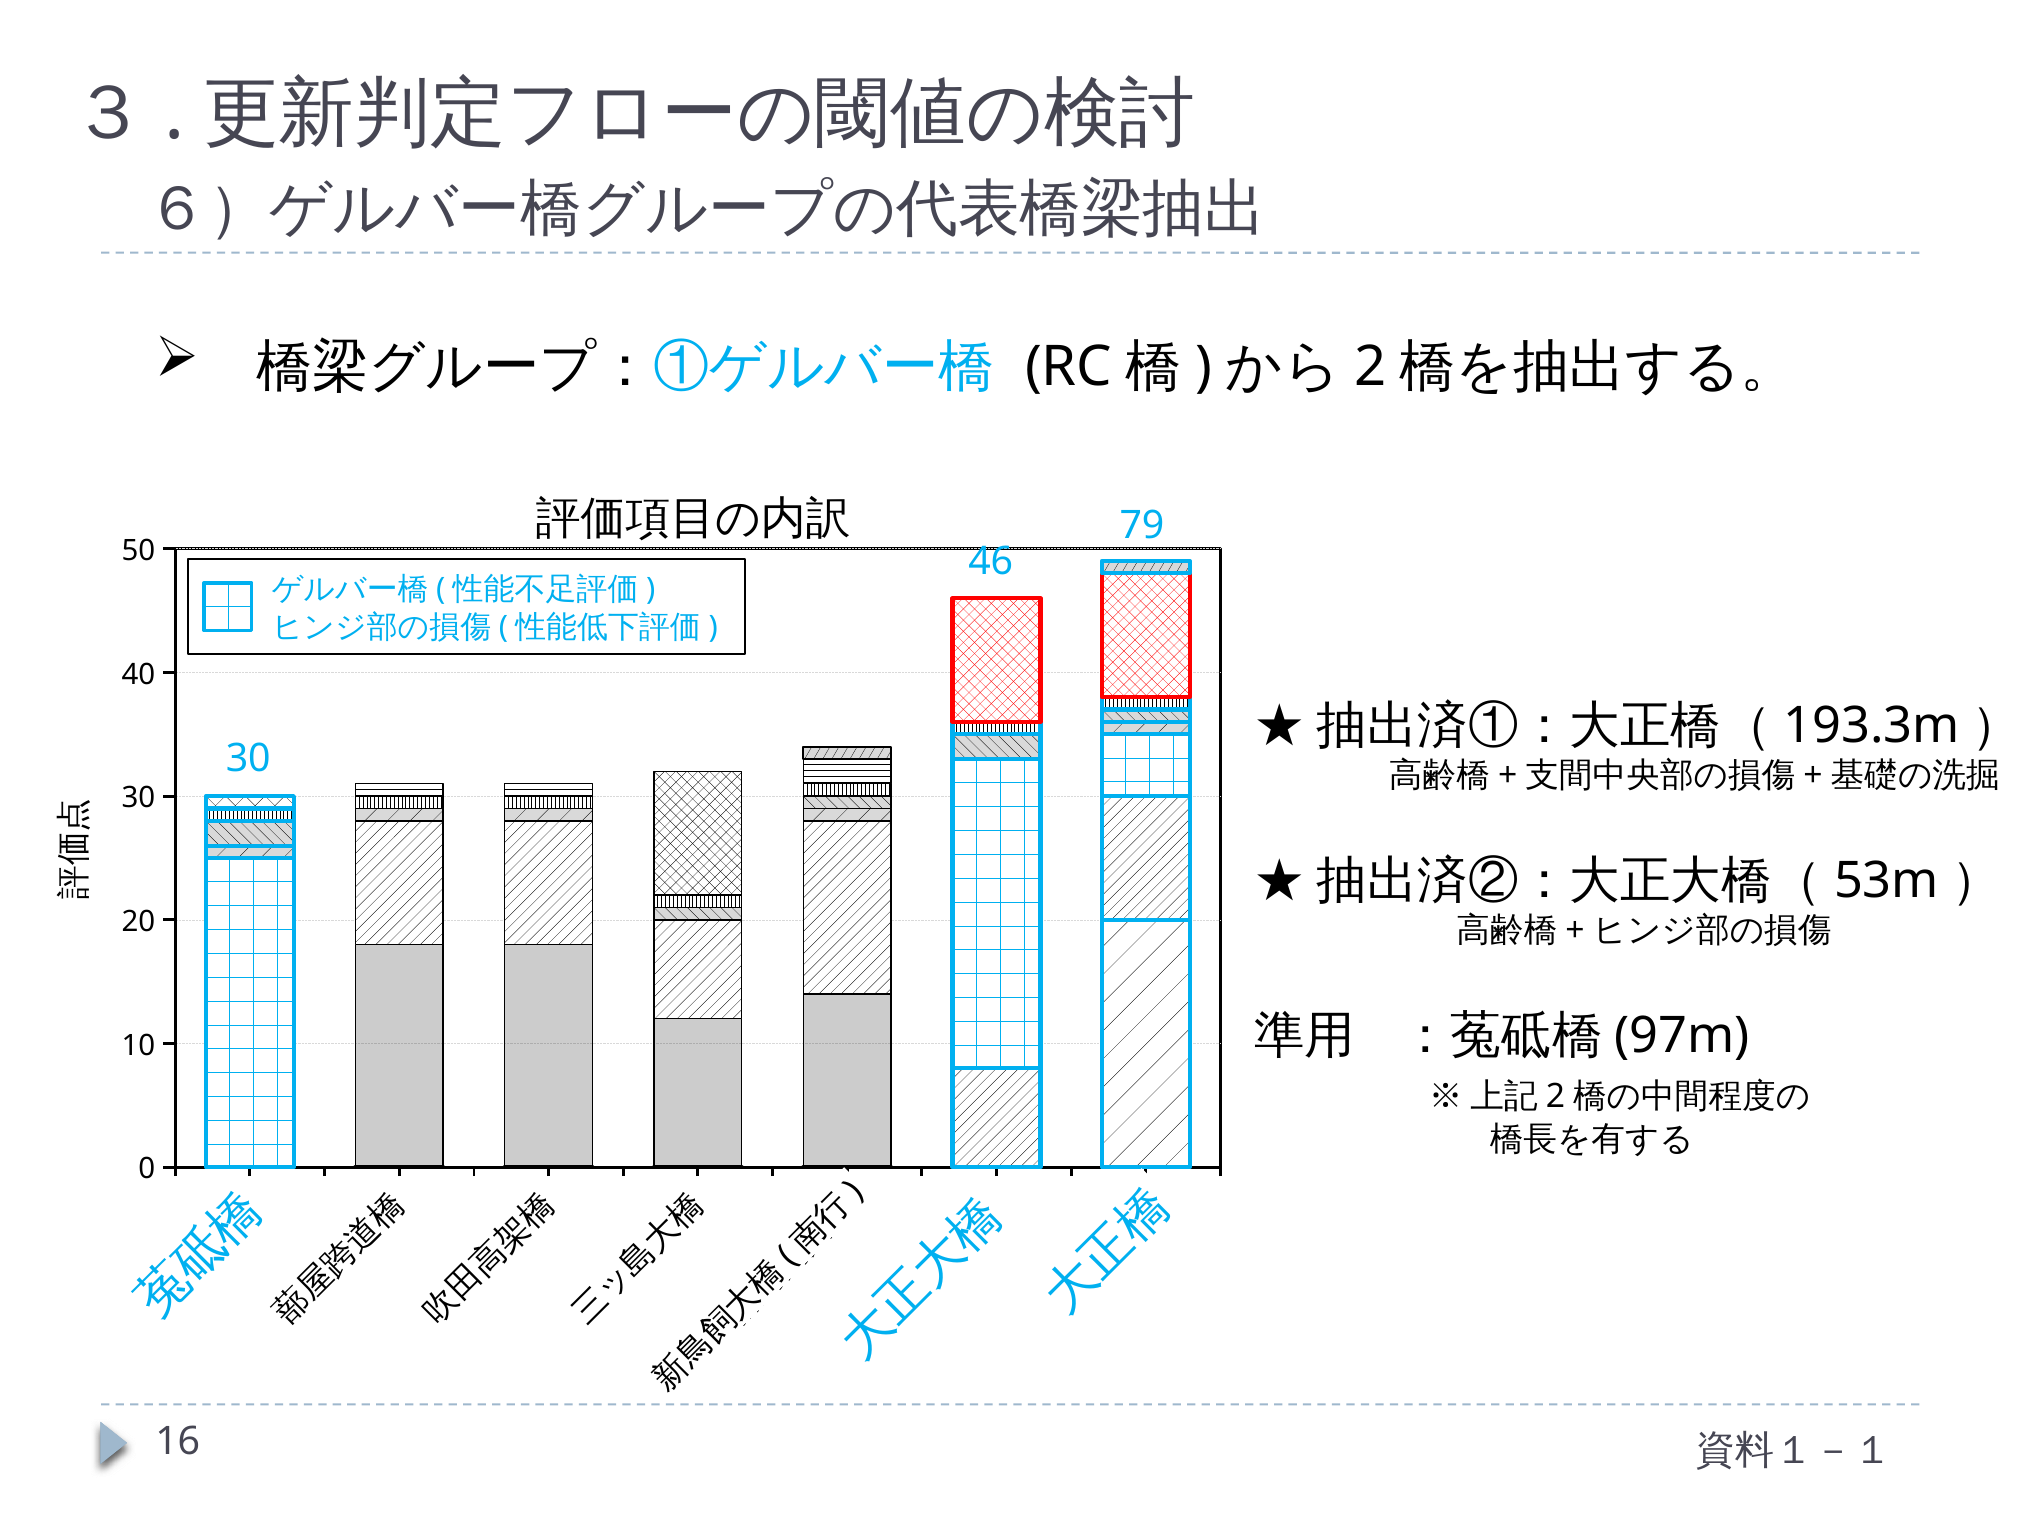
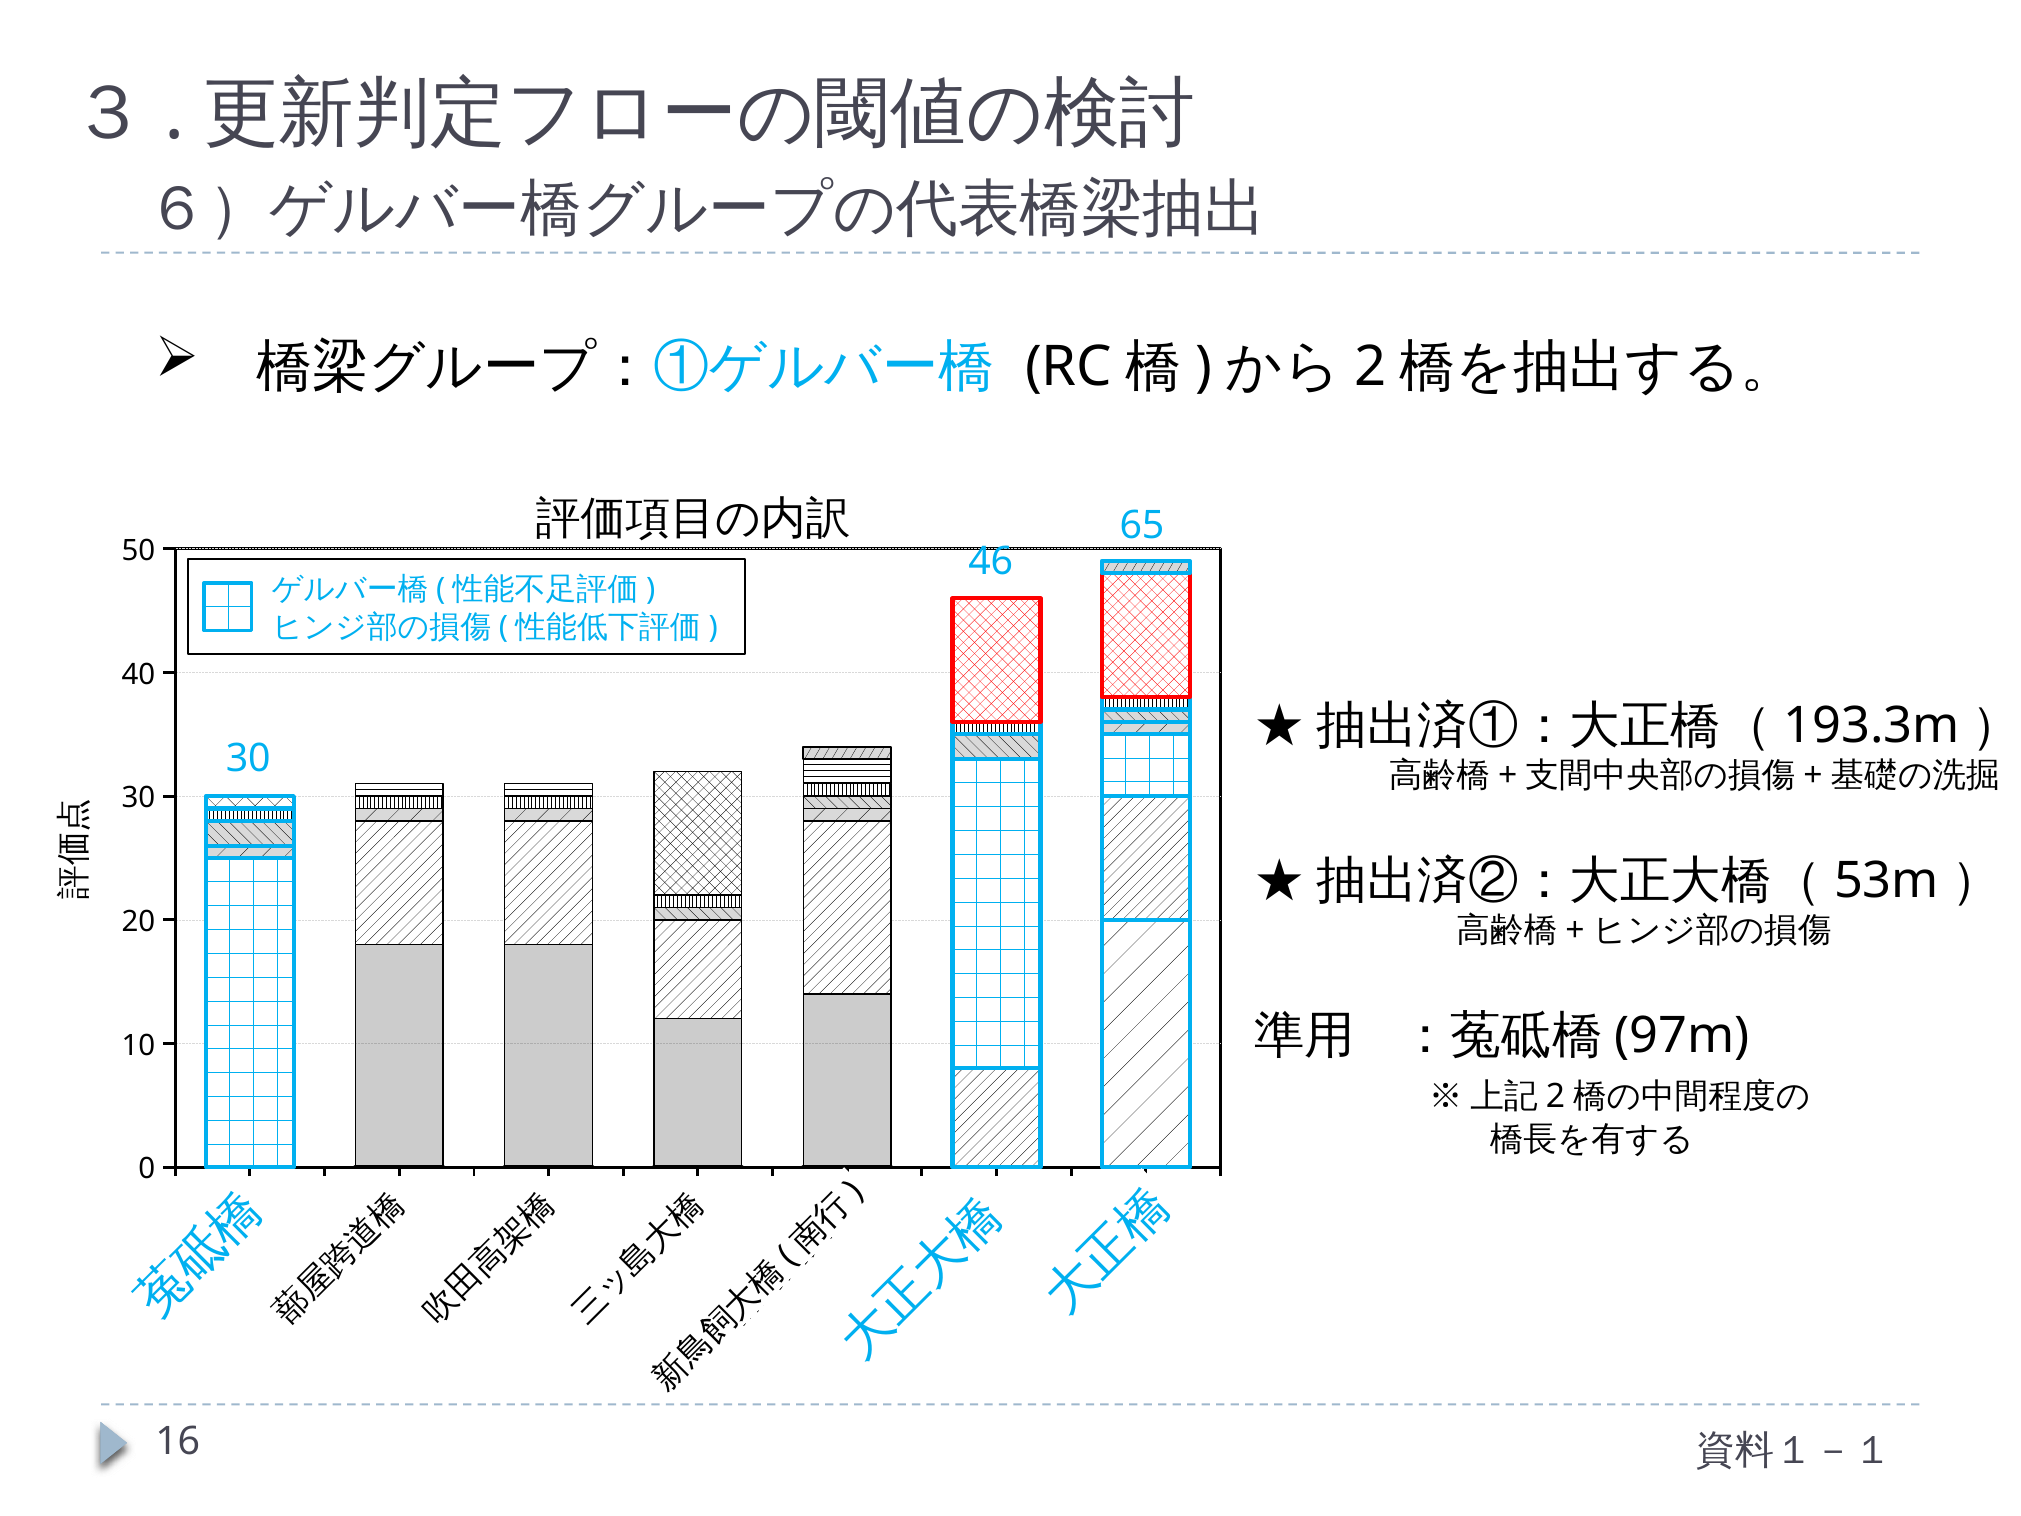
79: 79 -> 65
